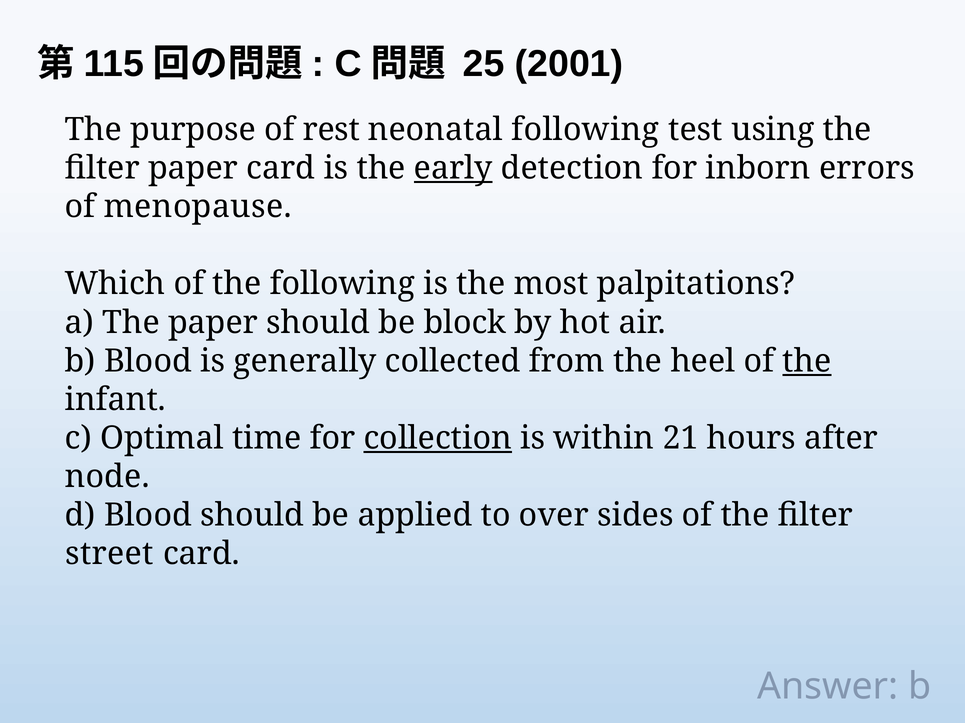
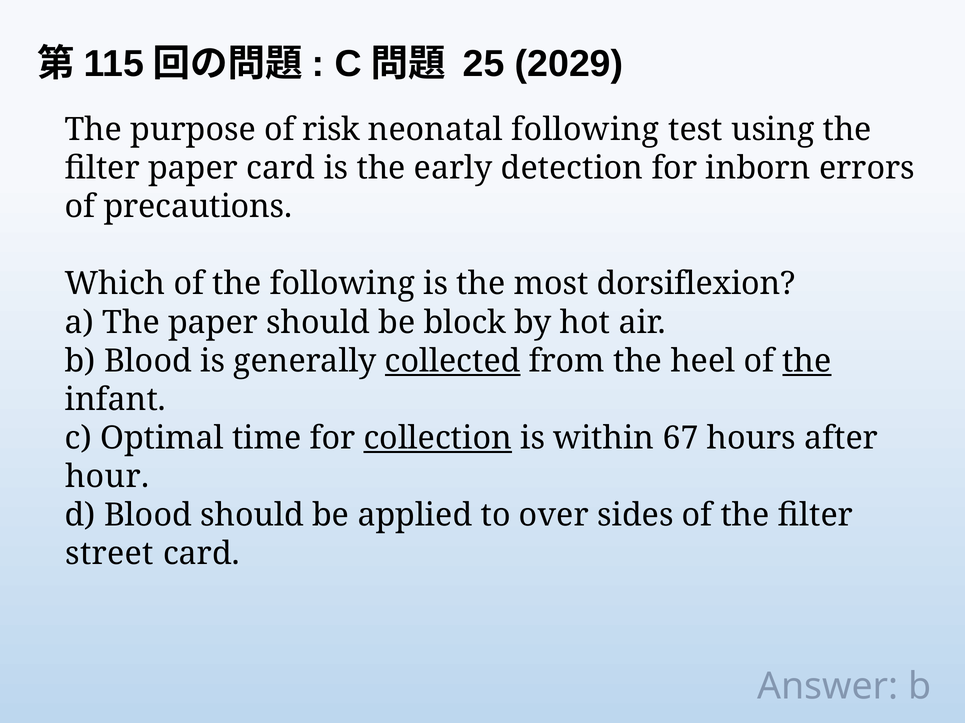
2001: 2001 -> 2029
rest: rest -> risk
early underline: present -> none
menopause: menopause -> precautions
palpitations: palpitations -> dorsiflexion
collected underline: none -> present
21: 21 -> 67
node: node -> hour
